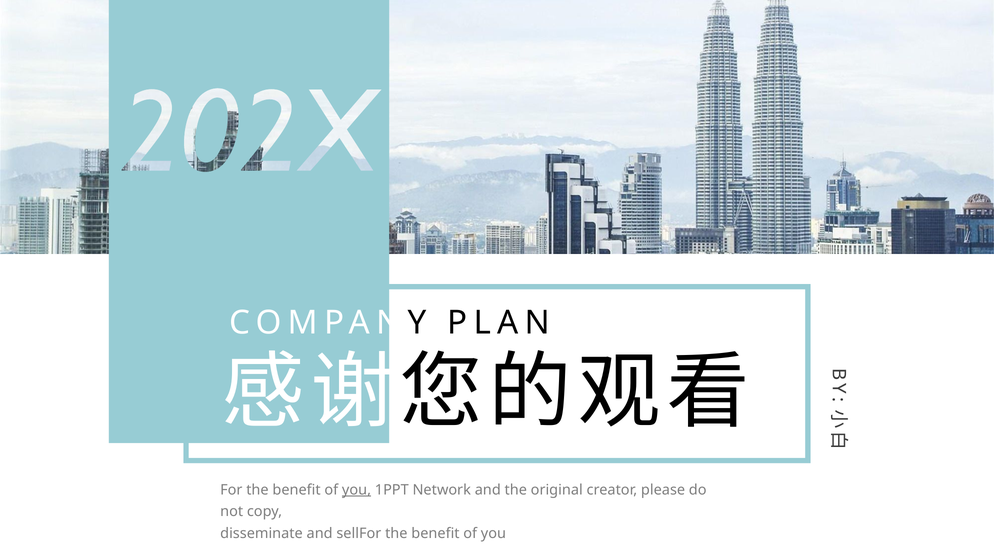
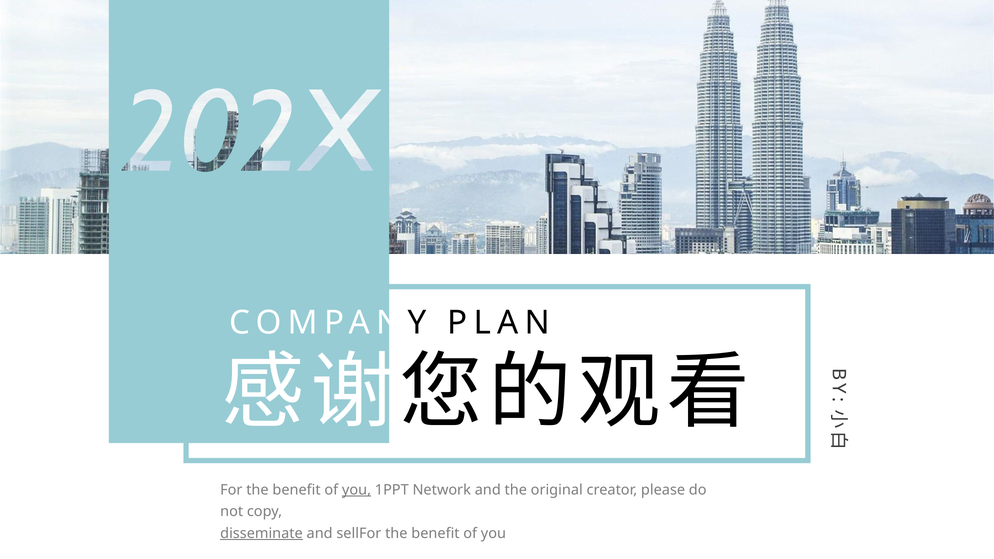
disseminate underline: none -> present
